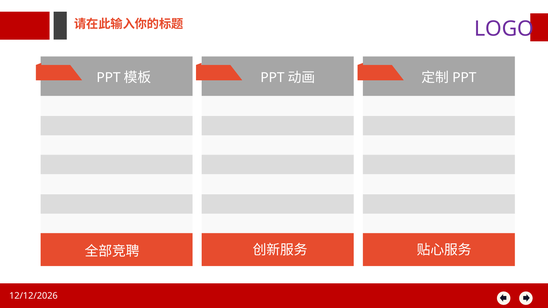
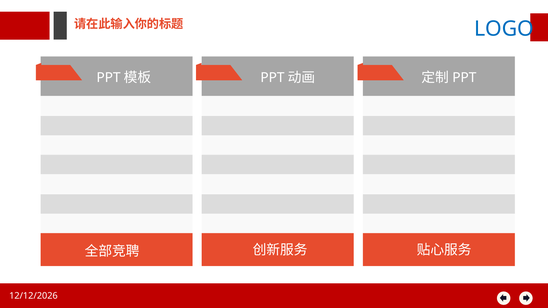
LOGO colour: purple -> blue
